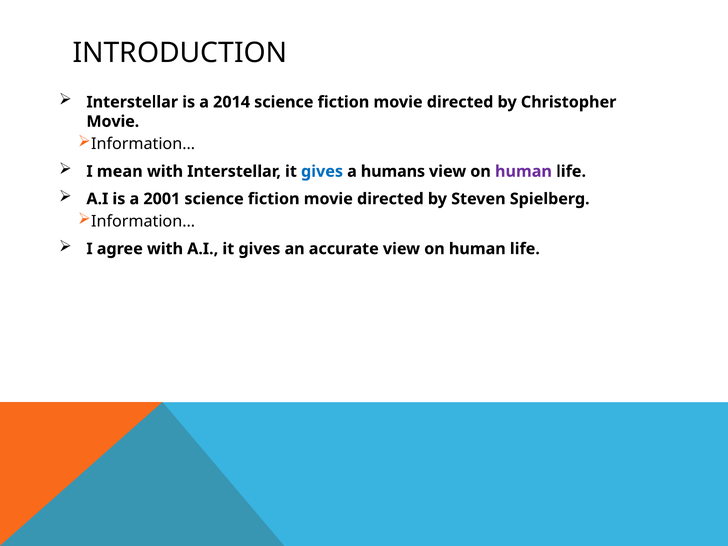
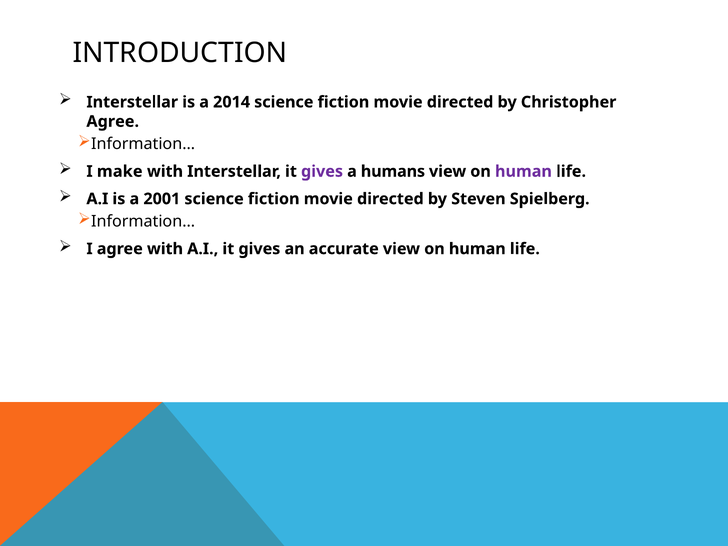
Movie at (113, 121): Movie -> Agree
mean: mean -> make
gives at (322, 171) colour: blue -> purple
